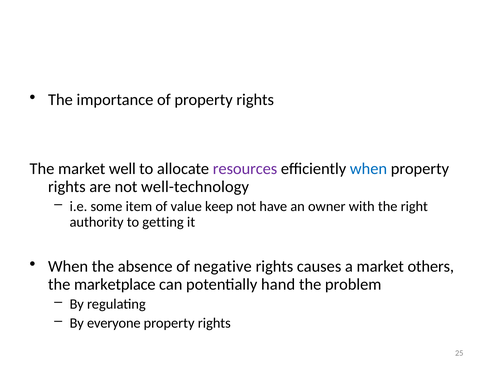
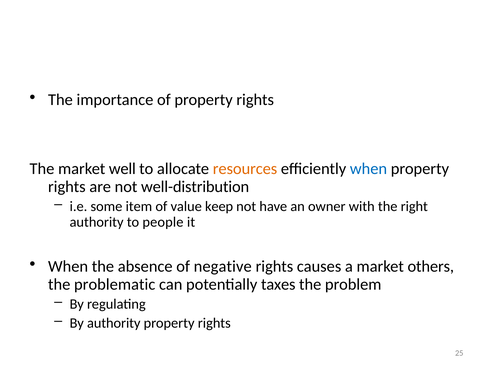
resources colour: purple -> orange
well-technology: well-technology -> well-distribution
getting: getting -> people
marketplace: marketplace -> problematic
hand: hand -> taxes
By everyone: everyone -> authority
